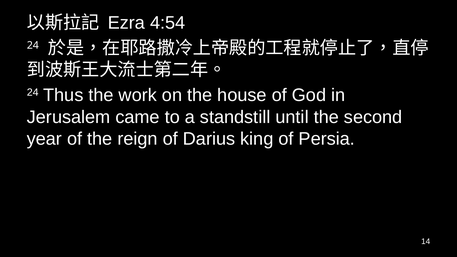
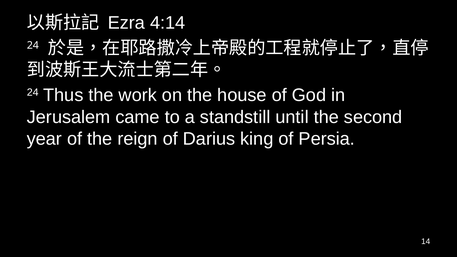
4:54: 4:54 -> 4:14
